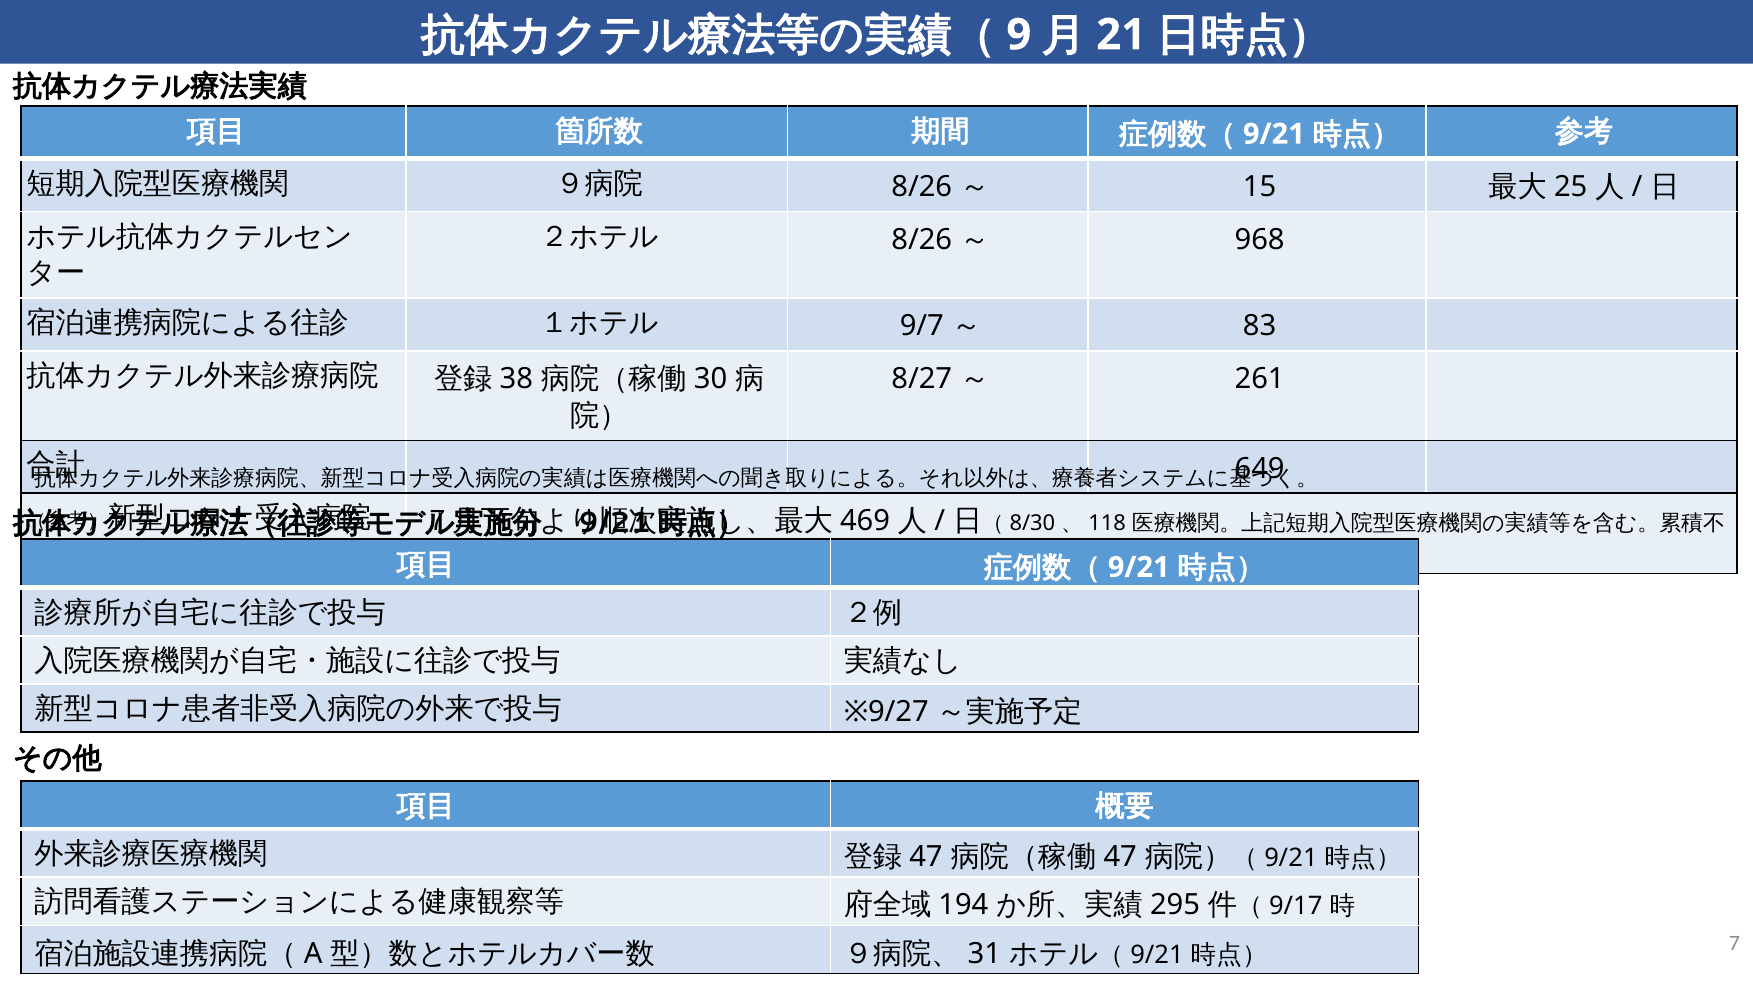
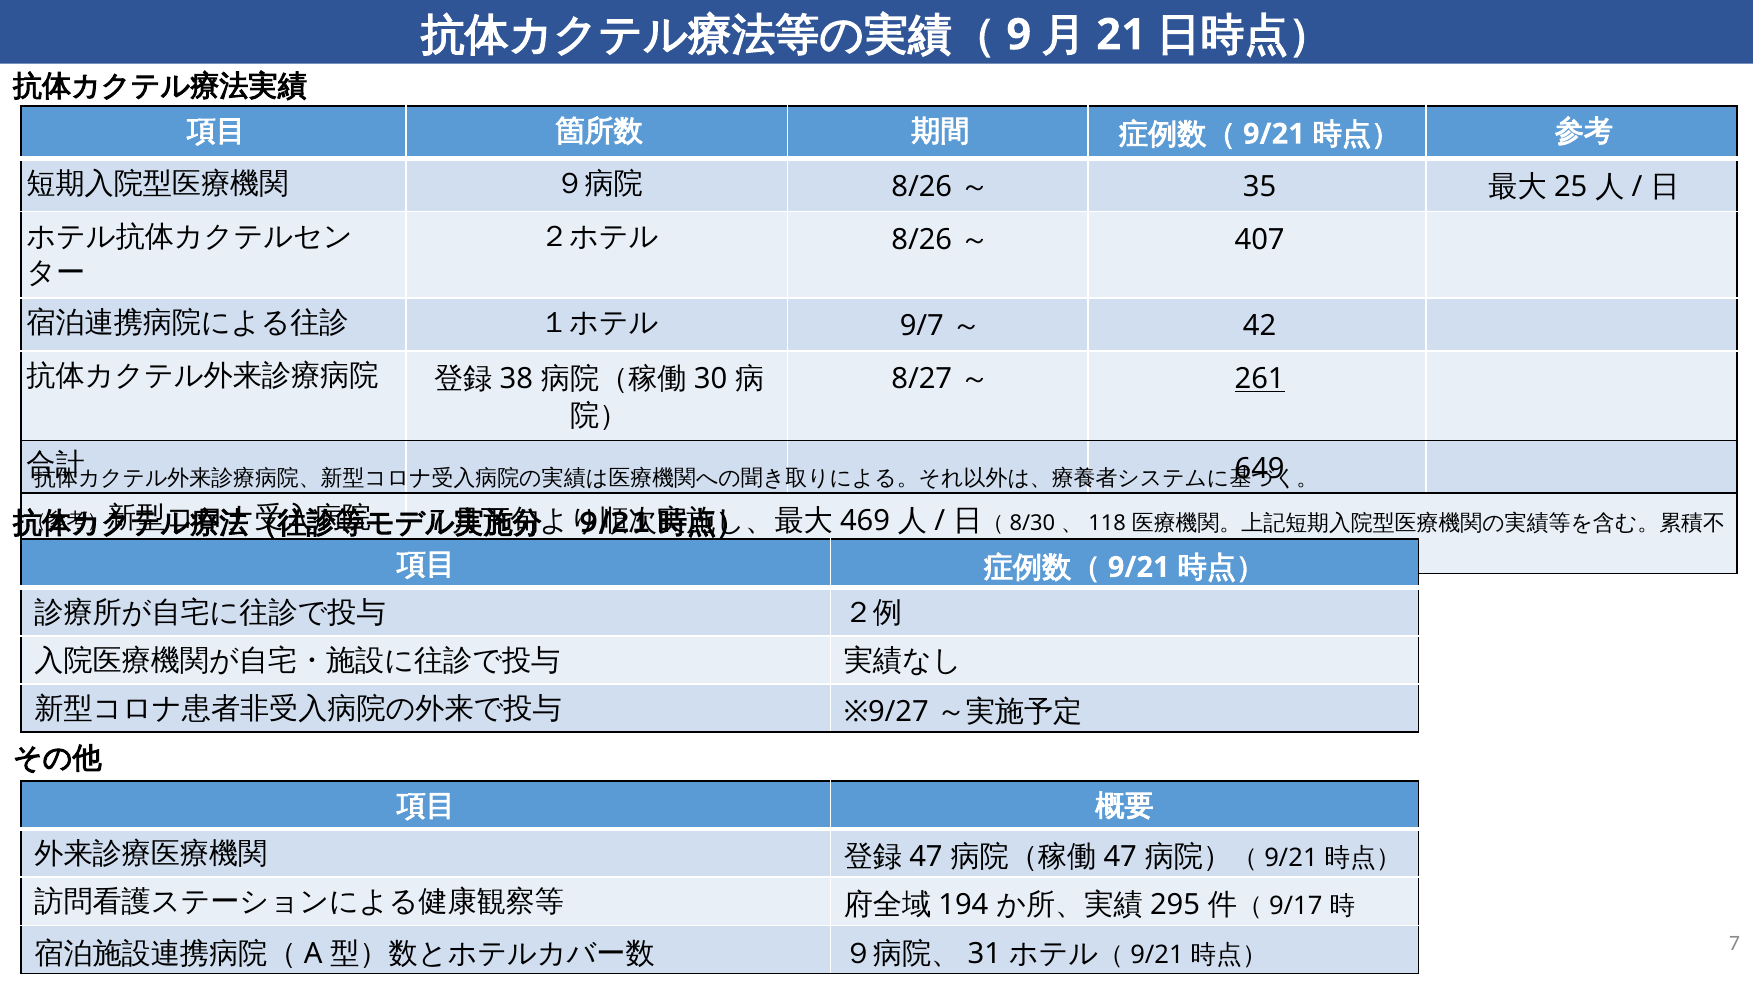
15: 15 -> 35
968: 968 -> 407
83: 83 -> 42
261 underline: none -> present
